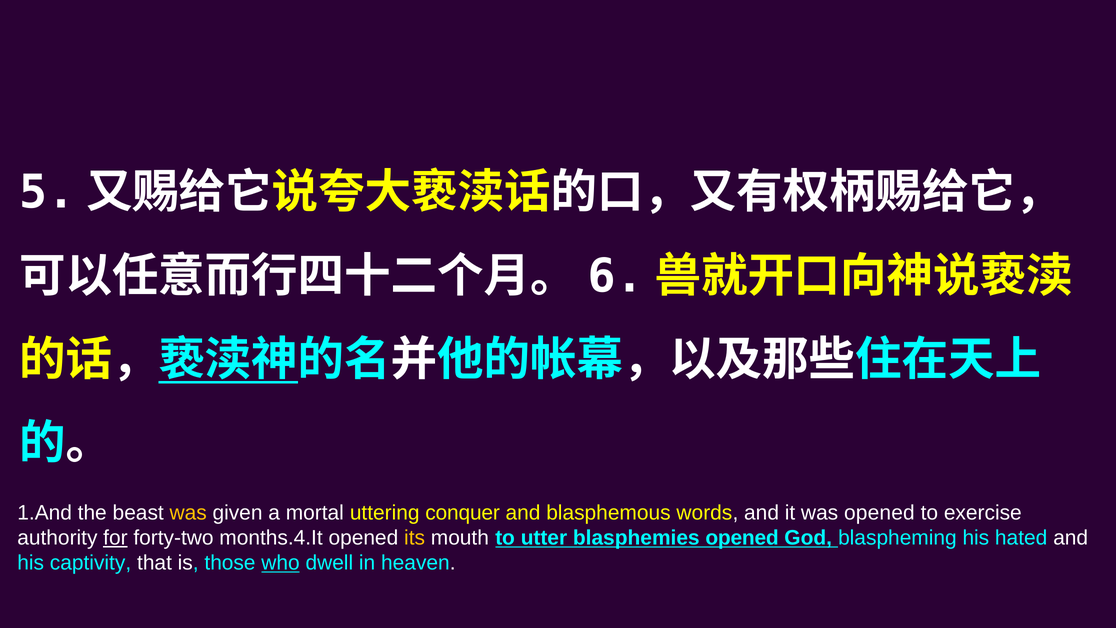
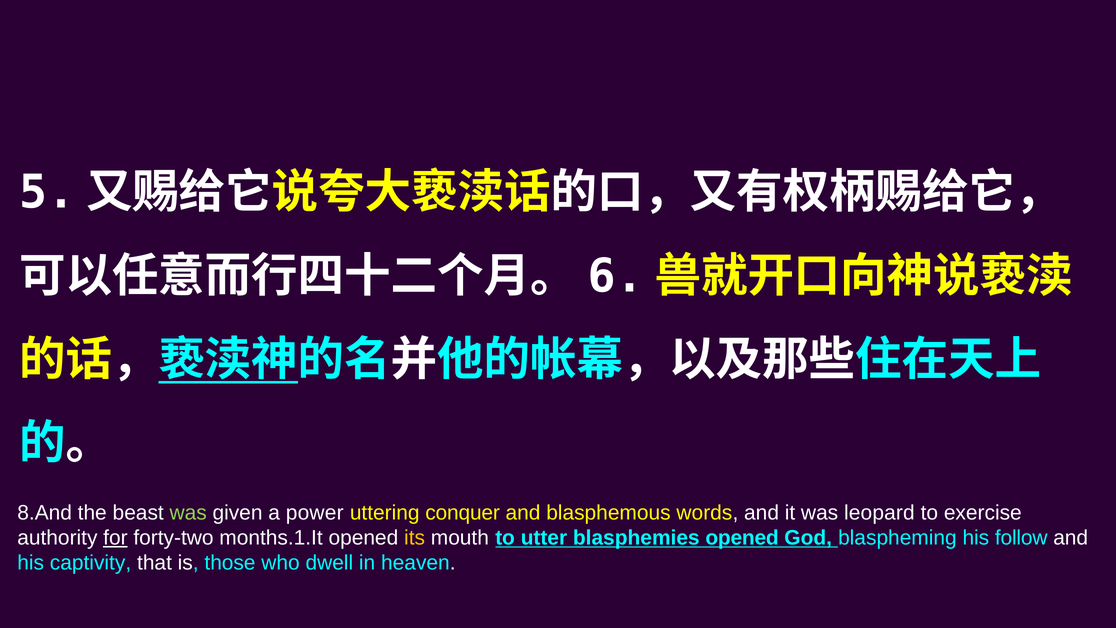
1.And: 1.And -> 8.And
was at (188, 512) colour: yellow -> light green
mortal: mortal -> power
was opened: opened -> leopard
months.4.It: months.4.It -> months.1.It
hated: hated -> follow
who underline: present -> none
